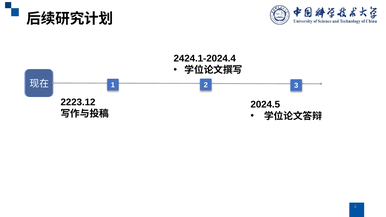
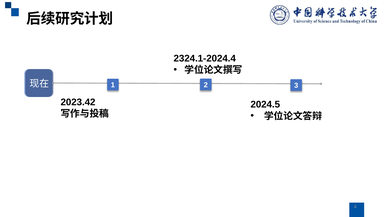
2424.1-2024.4: 2424.1-2024.4 -> 2324.1-2024.4
2223.12: 2223.12 -> 2023.42
